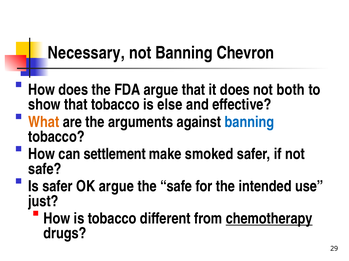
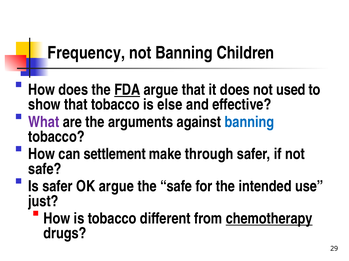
Necessary: Necessary -> Frequency
Chevron: Chevron -> Children
FDA underline: none -> present
both: both -> used
What colour: orange -> purple
smoked: smoked -> through
